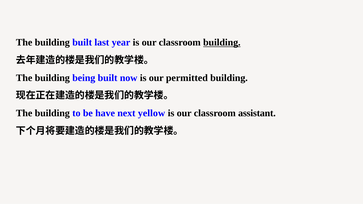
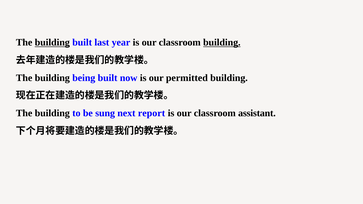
building at (52, 43) underline: none -> present
have: have -> sung
yellow: yellow -> report
